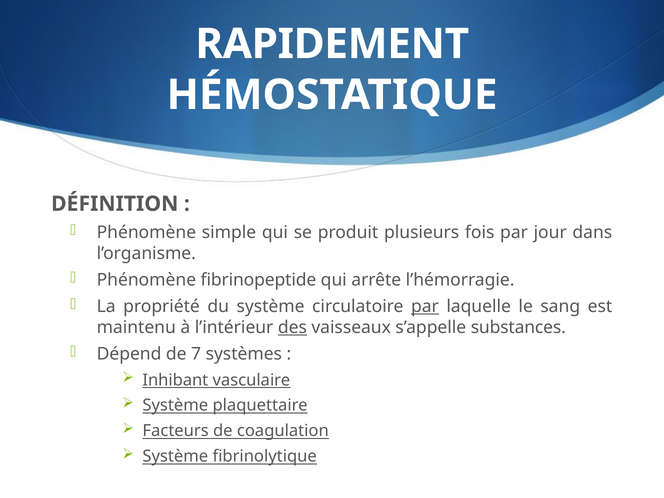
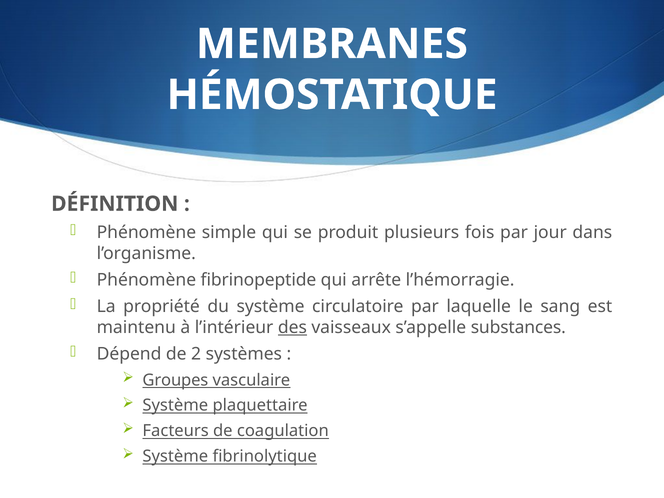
RAPIDEMENT: RAPIDEMENT -> MEMBRANES
par at (425, 307) underline: present -> none
7: 7 -> 2
Inhibant: Inhibant -> Groupes
